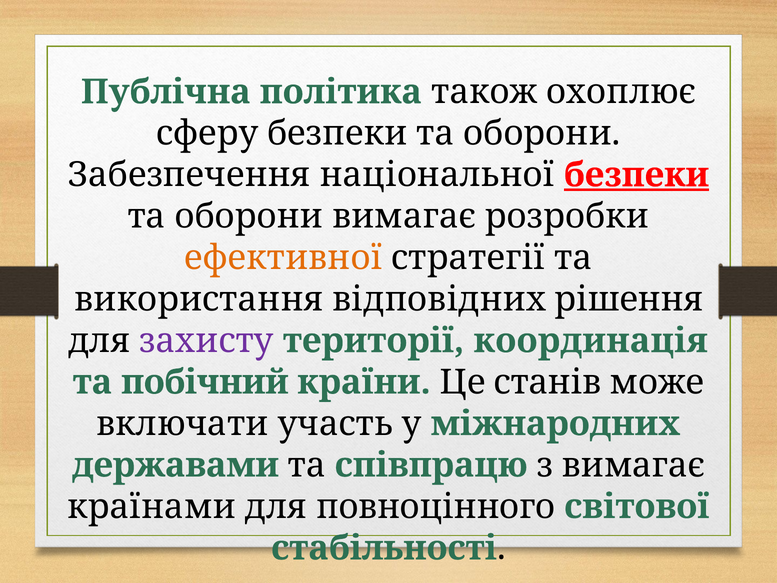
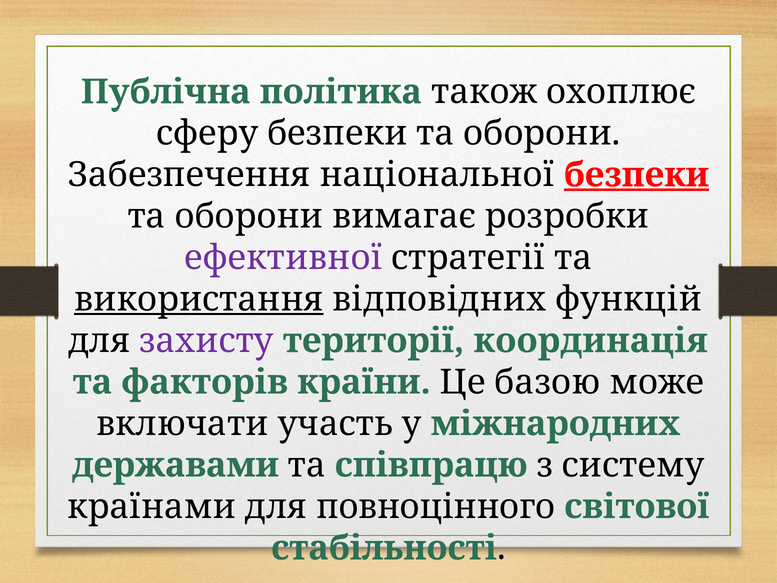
ефективної colour: orange -> purple
використання underline: none -> present
рішення: рішення -> функцій
побічний: побічний -> факторів
станів: станів -> базою
з вимагає: вимагає -> систему
